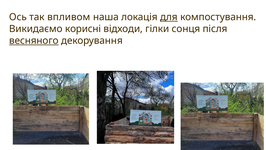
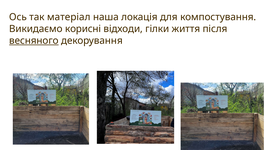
впливом: впливом -> матеріал
для underline: present -> none
сонця: сонця -> життя
